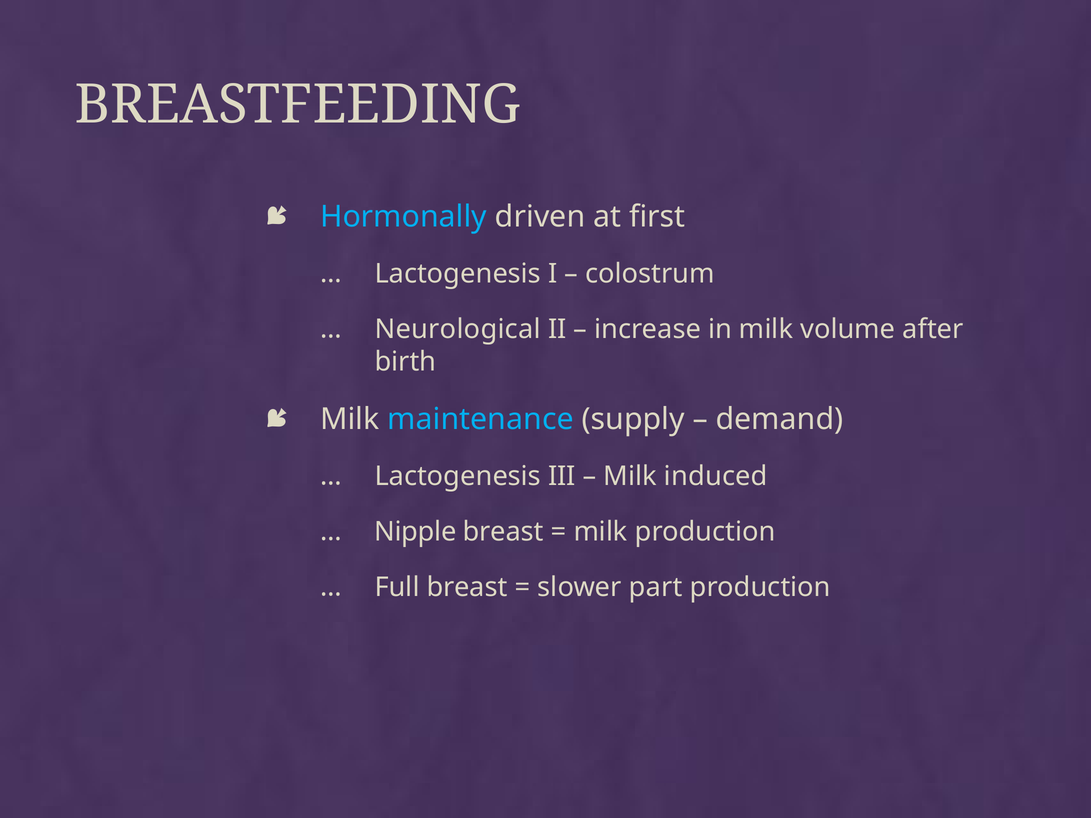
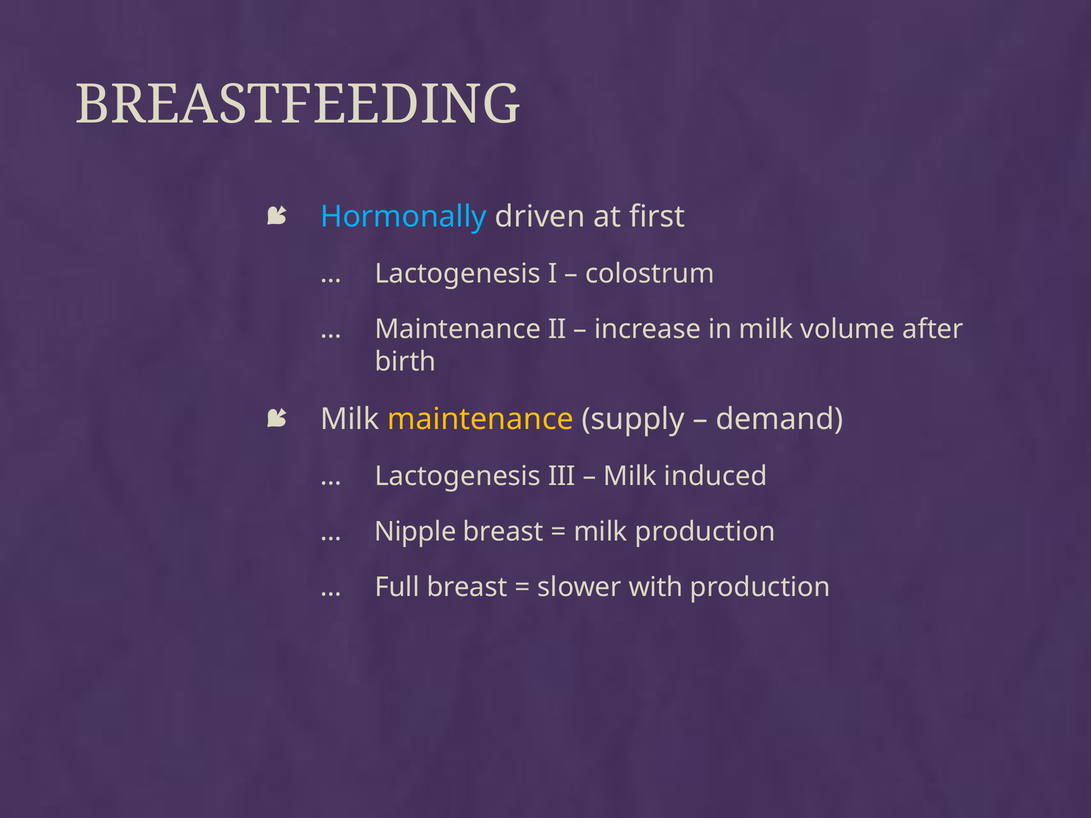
Neurological at (458, 329): Neurological -> Maintenance
maintenance at (481, 419) colour: light blue -> yellow
part: part -> with
